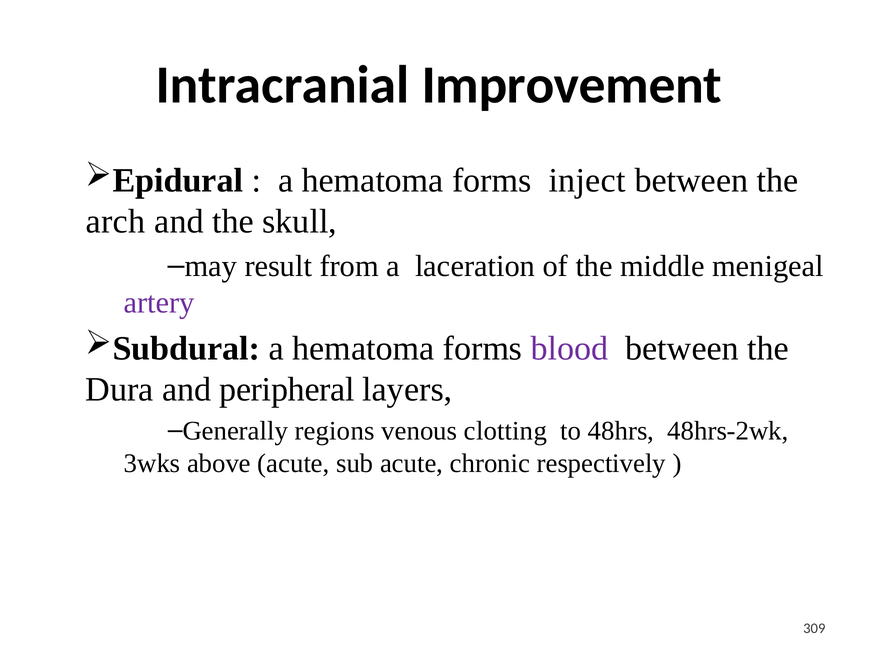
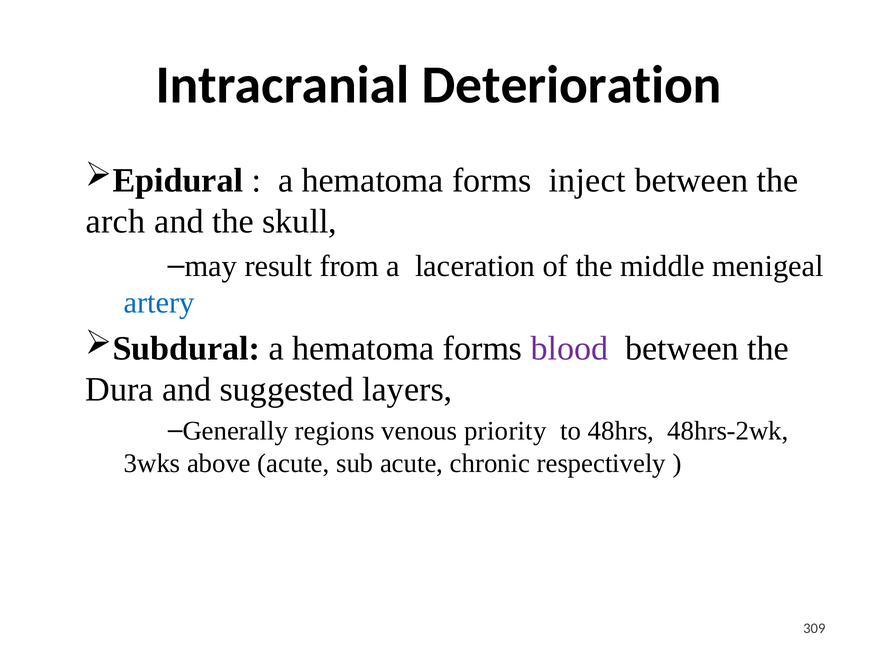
Improvement: Improvement -> Deterioration
artery colour: purple -> blue
peripheral: peripheral -> suggested
clotting: clotting -> priority
